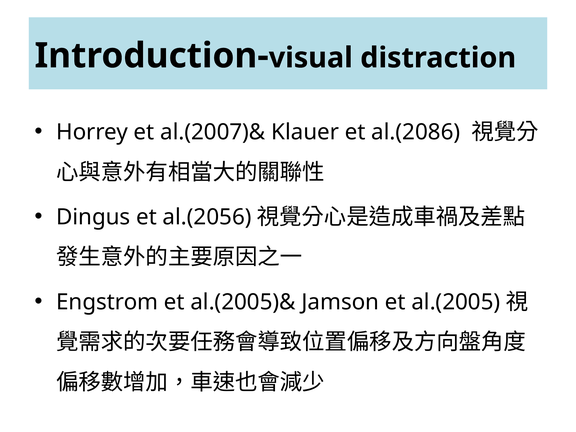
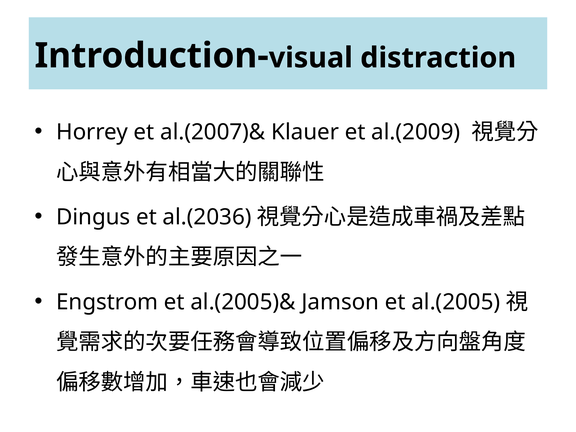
al.(2086: al.(2086 -> al.(2009
al.(2056: al.(2056 -> al.(2036
